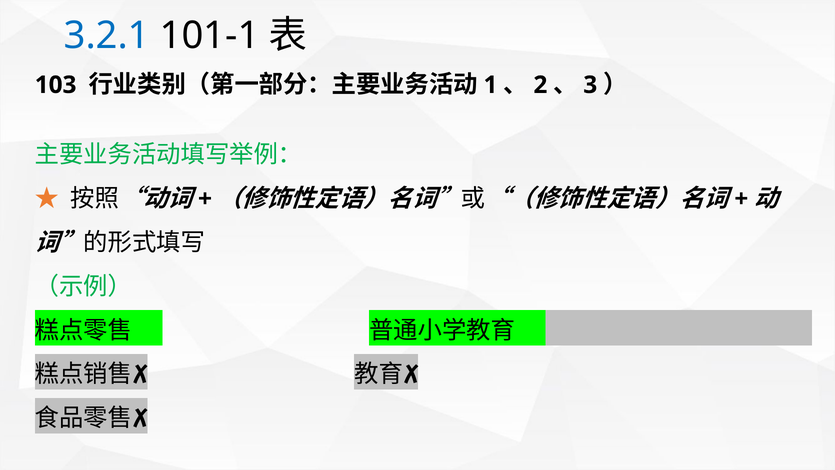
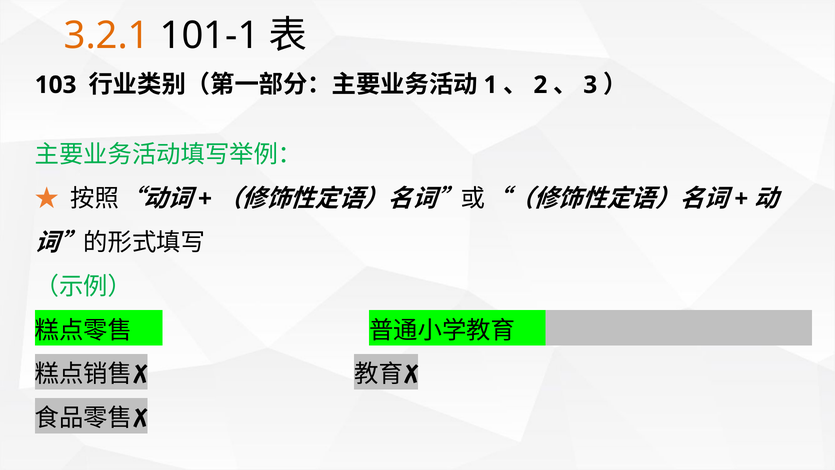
3.2.1 colour: blue -> orange
